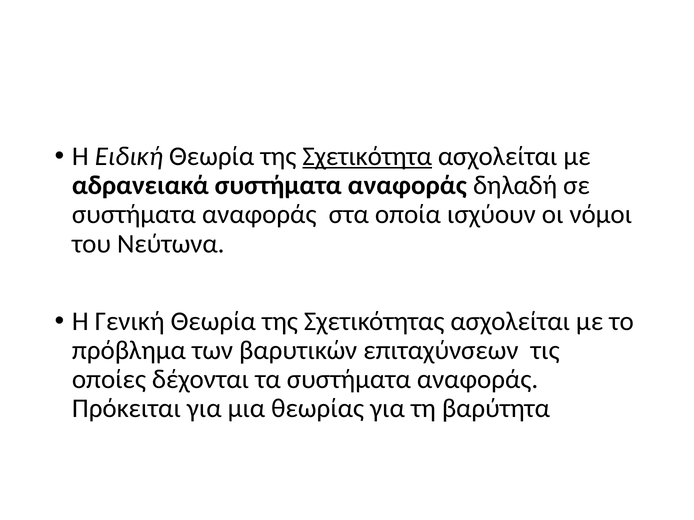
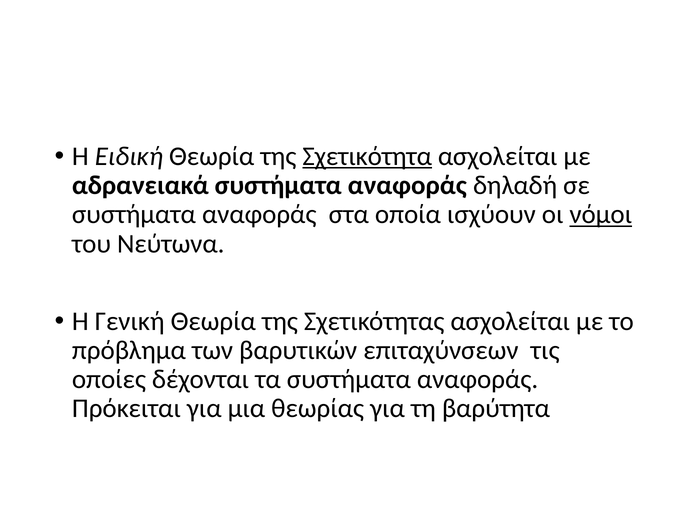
νόμοι underline: none -> present
